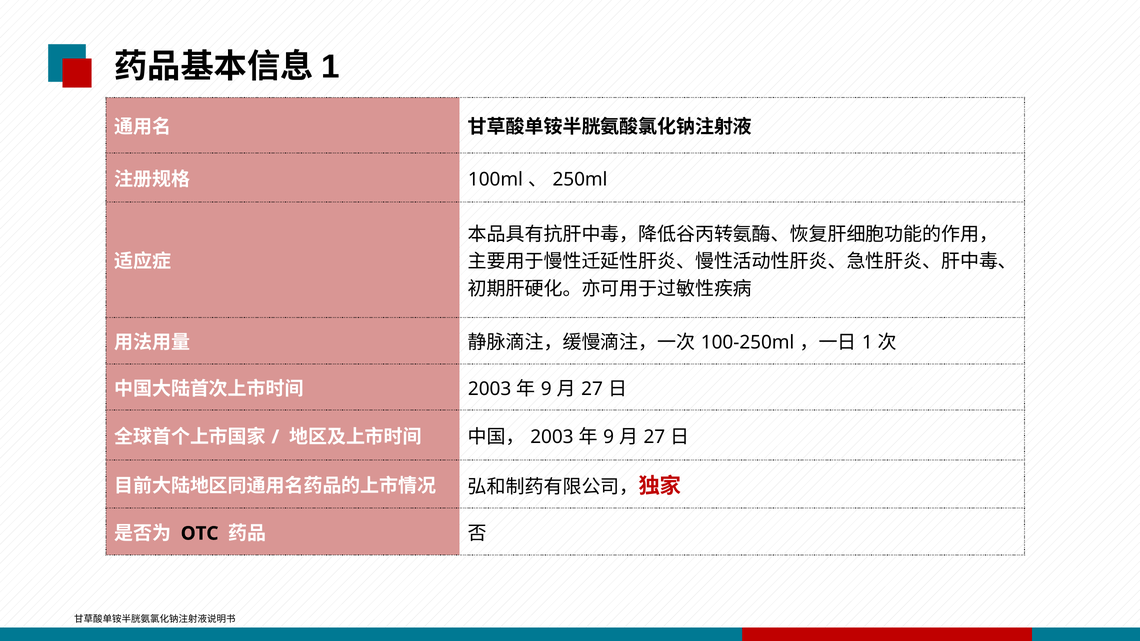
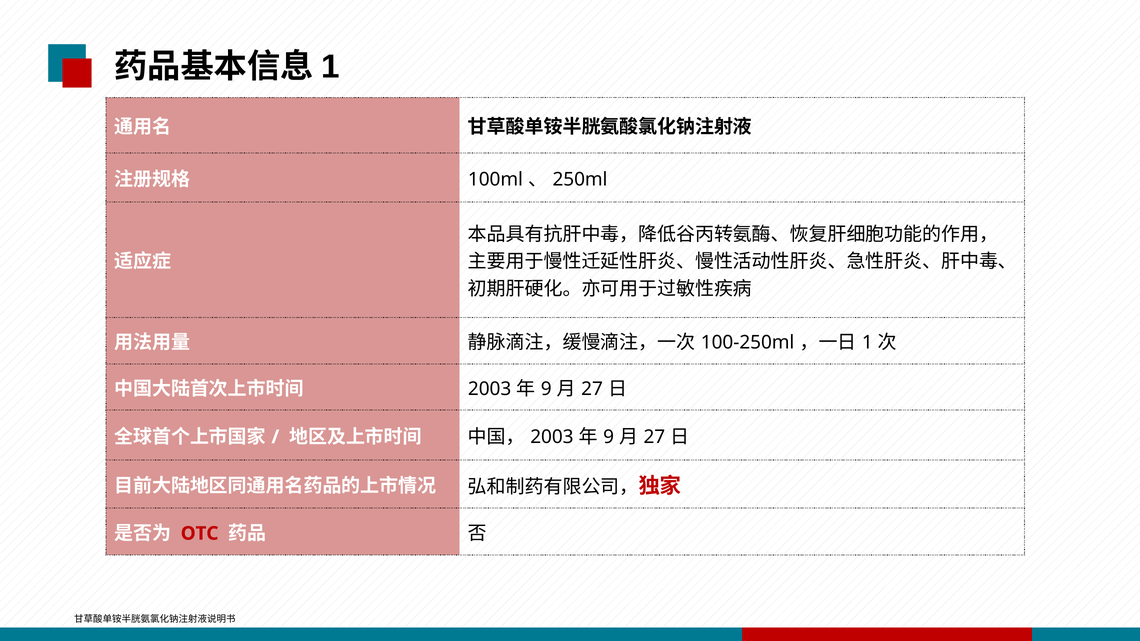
OTC colour: black -> red
